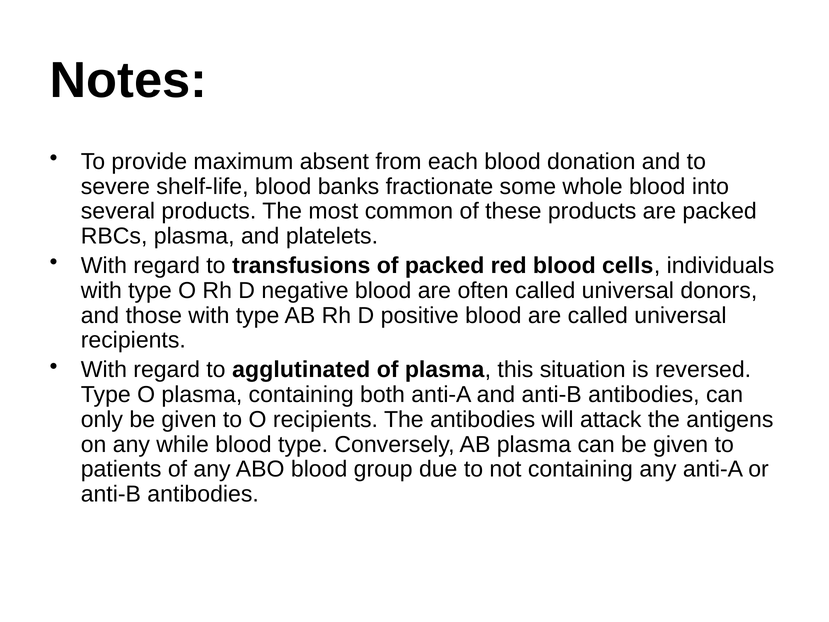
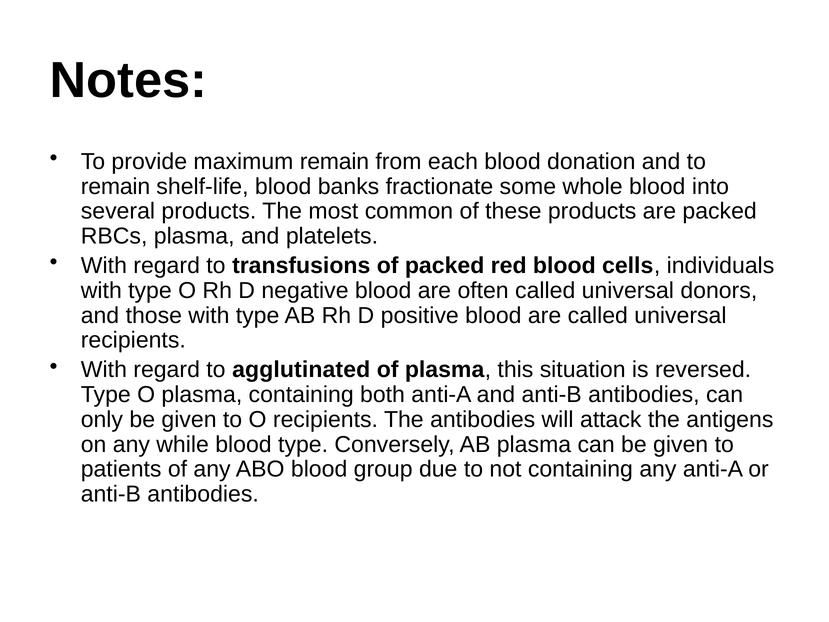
maximum absent: absent -> remain
severe at (115, 186): severe -> remain
